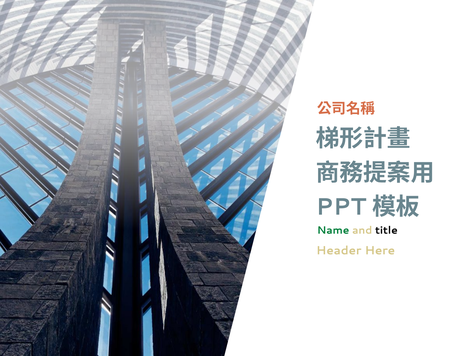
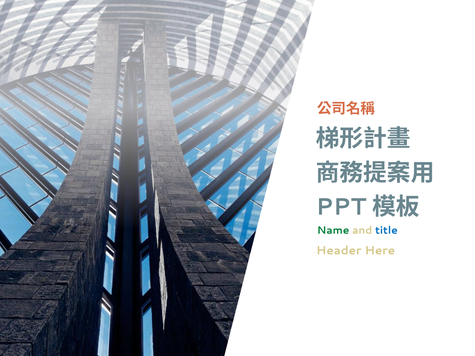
title colour: black -> blue
